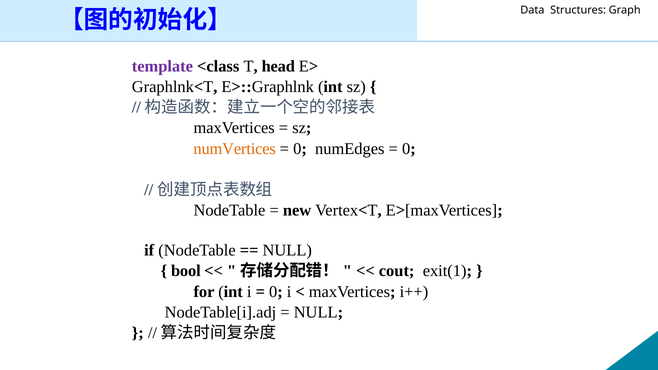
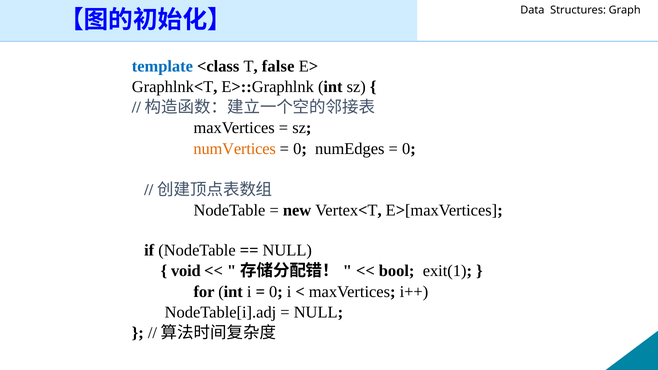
template colour: purple -> blue
head: head -> false
bool: bool -> void
cout: cout -> bool
